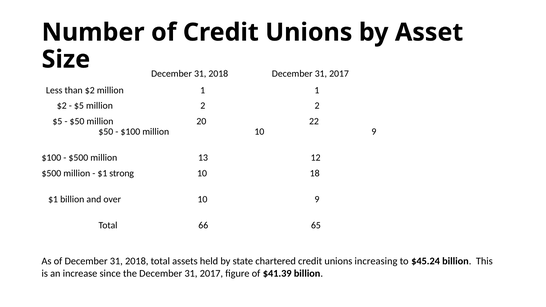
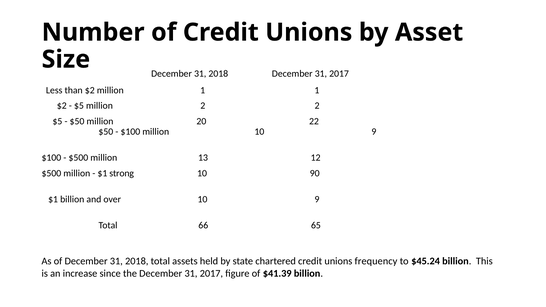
18: 18 -> 90
increasing: increasing -> frequency
